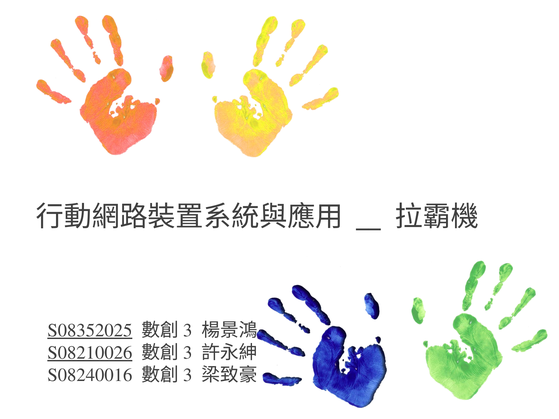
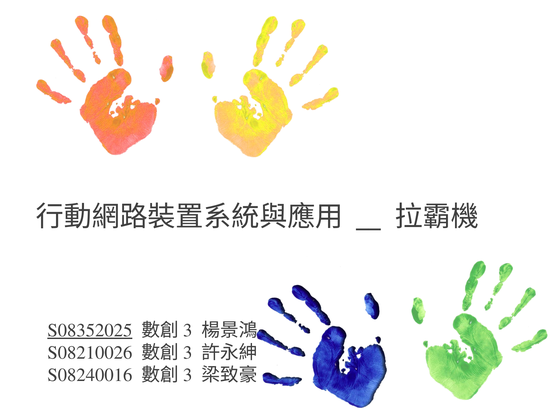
S08210026 underline: present -> none
